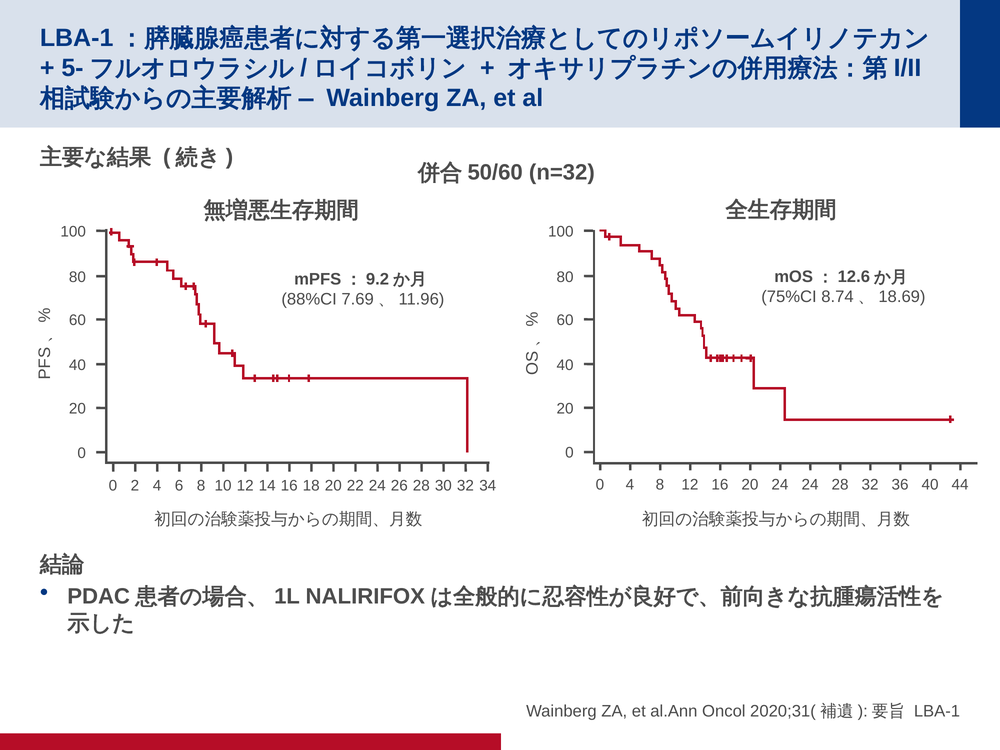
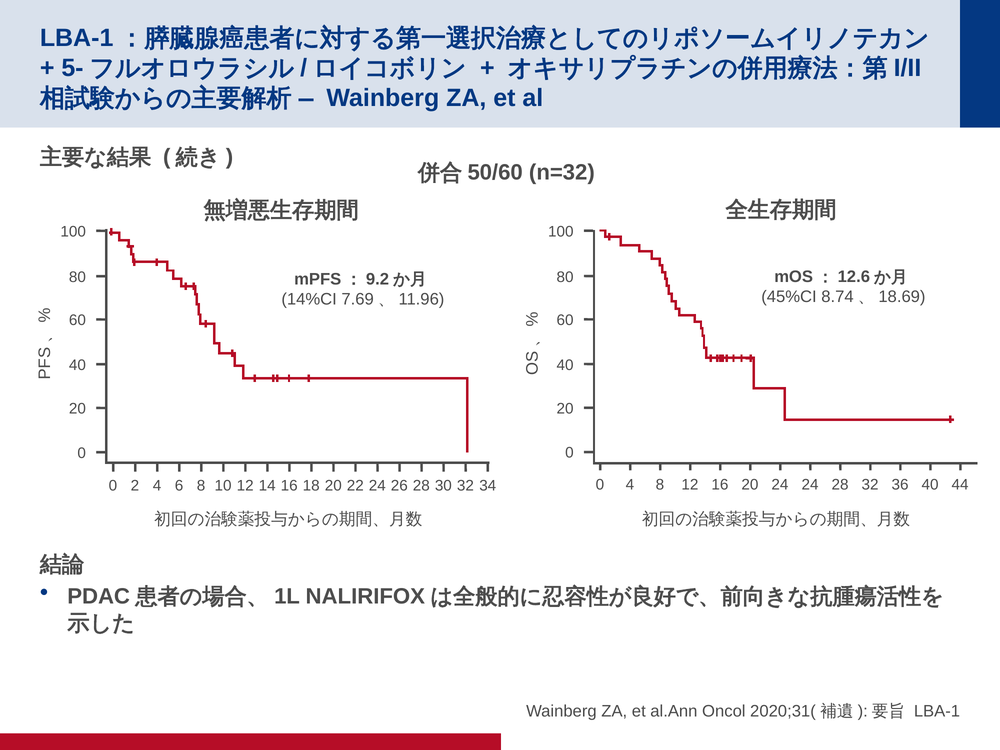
75%CI: 75%CI -> 45%CI
88%CI: 88%CI -> 14%CI
